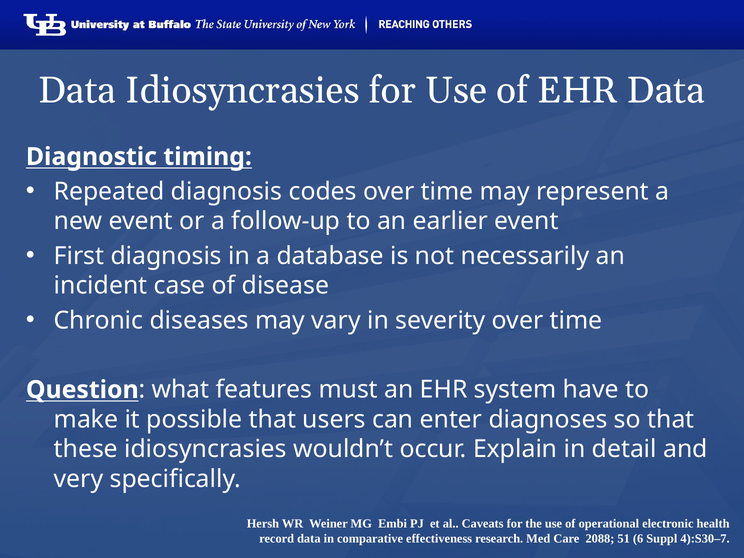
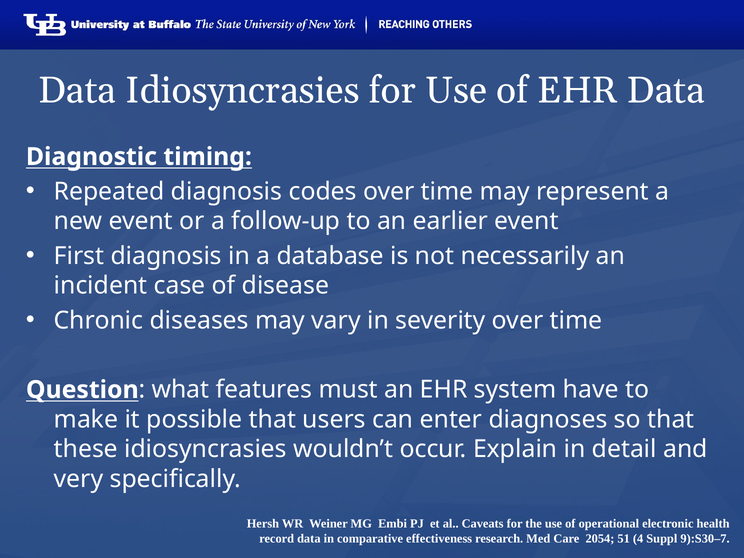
2088: 2088 -> 2054
6: 6 -> 4
4):S30–7: 4):S30–7 -> 9):S30–7
